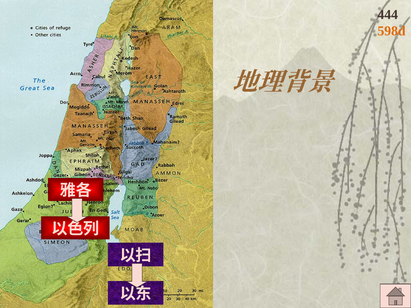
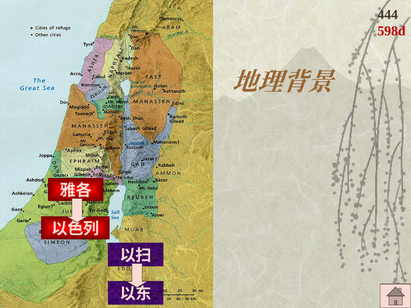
598d colour: orange -> red
